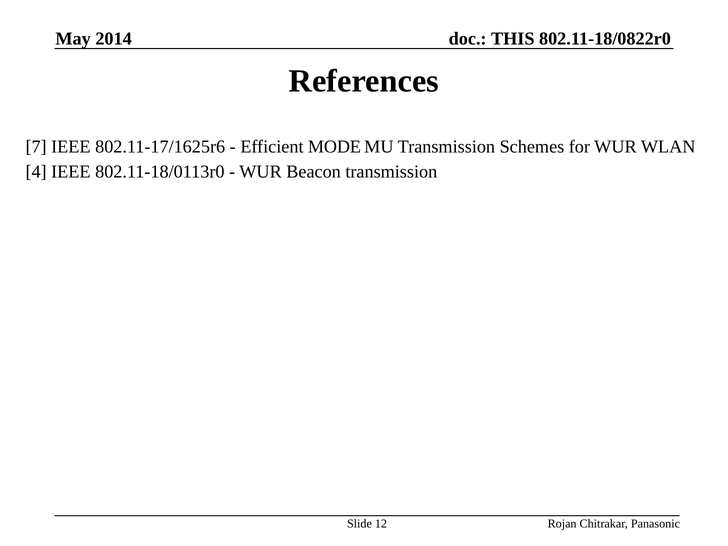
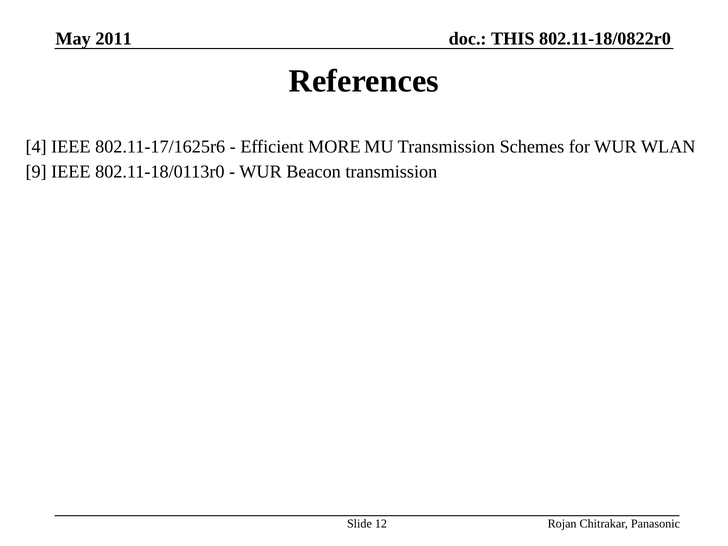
2014: 2014 -> 2011
7: 7 -> 4
MODE: MODE -> MORE
4: 4 -> 9
